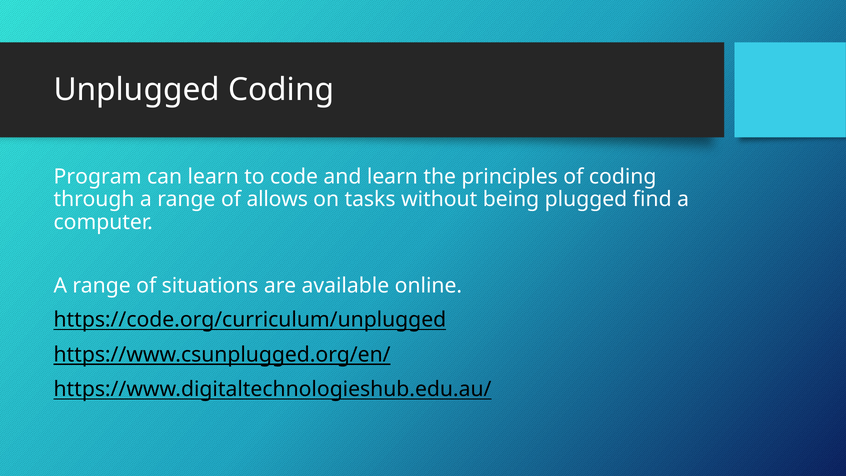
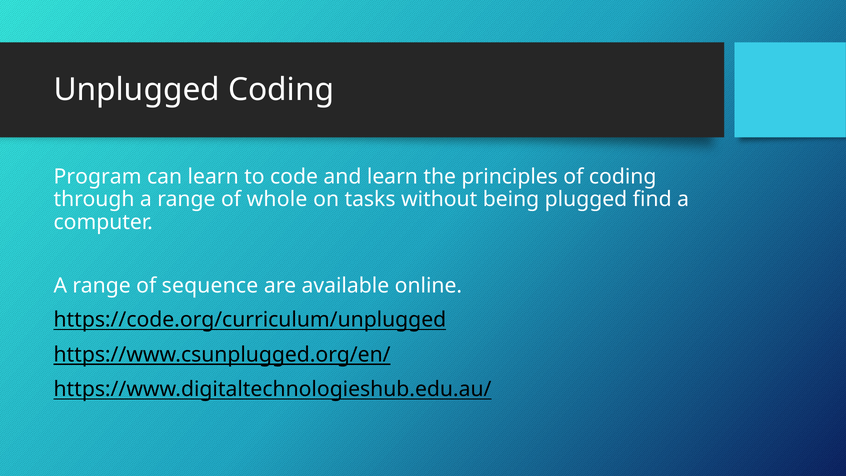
allows: allows -> whole
situations: situations -> sequence
